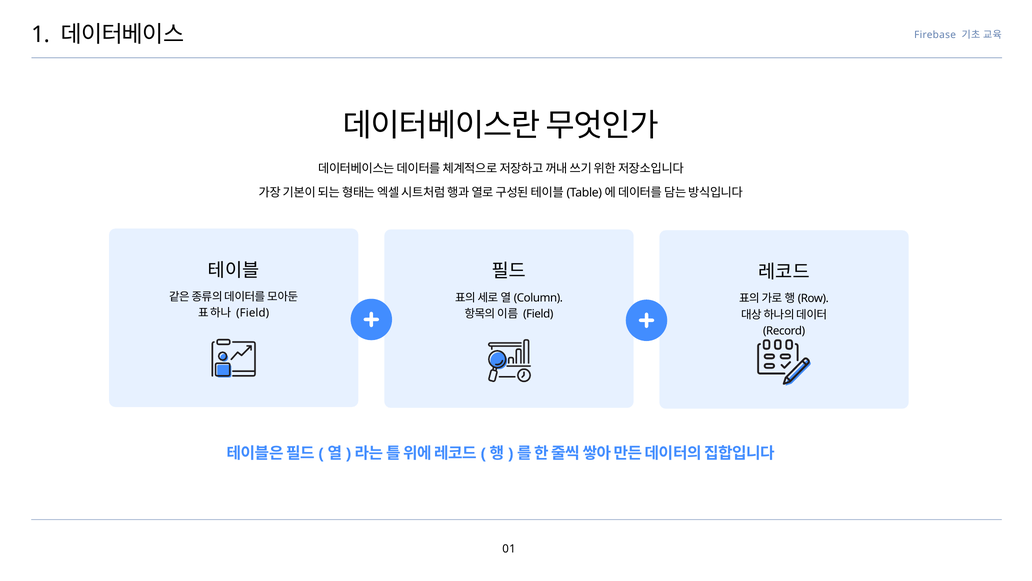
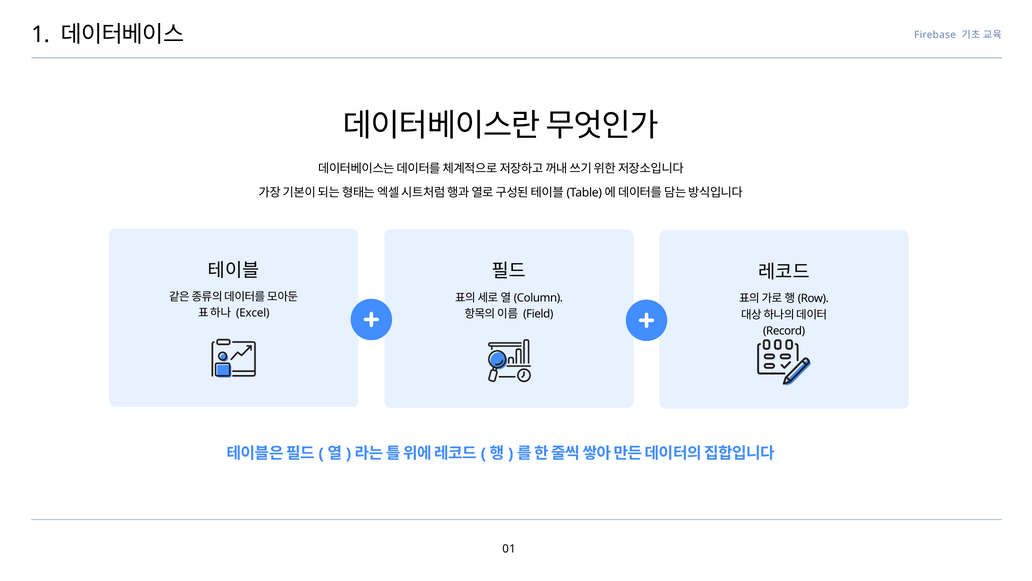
Field at (253, 313): Field -> Excel
